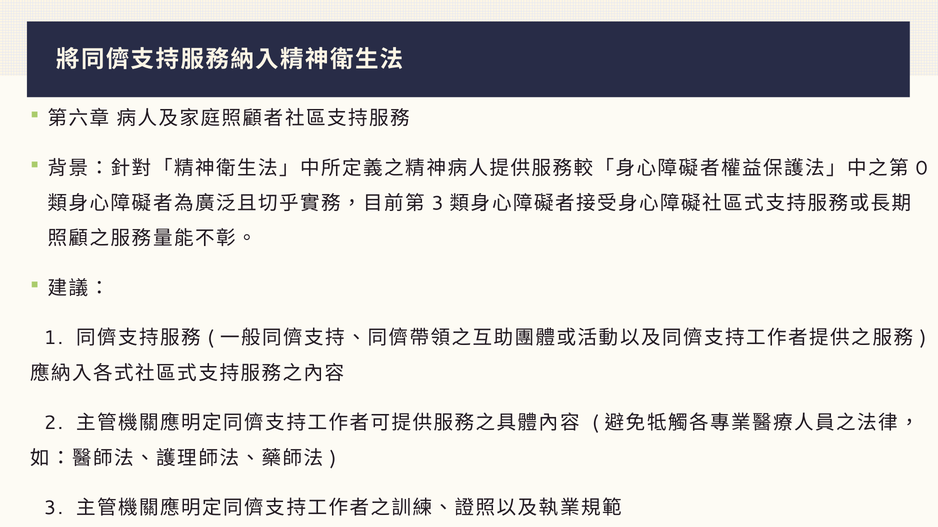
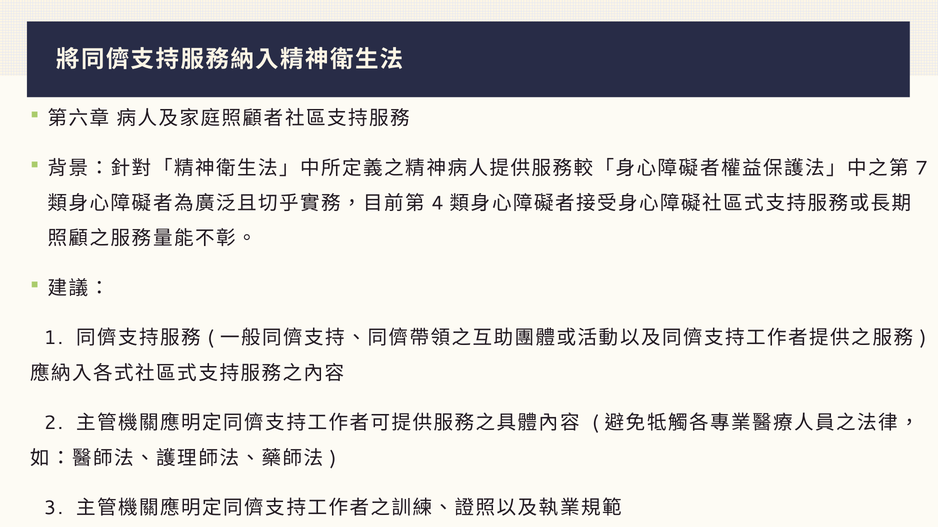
0: 0 -> 7
3 at (438, 204): 3 -> 4
